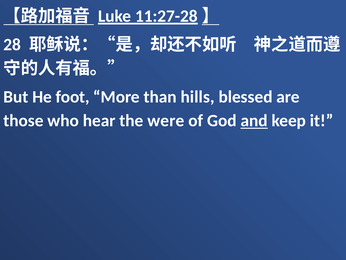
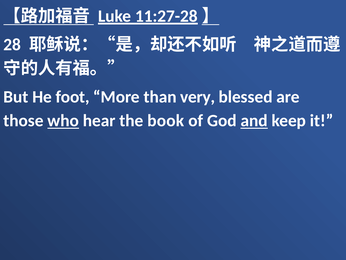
hills: hills -> very
who underline: none -> present
were: were -> book
